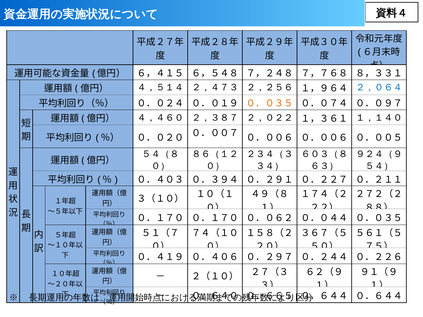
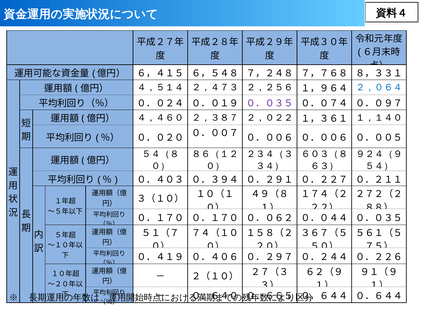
０．０３５ at (270, 104) colour: orange -> purple
